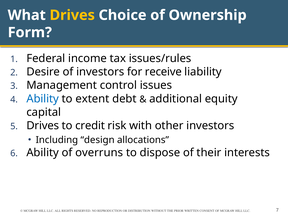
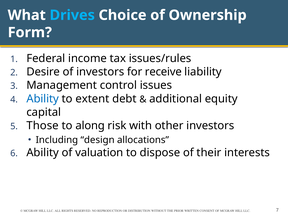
Drives at (72, 15) colour: yellow -> light blue
Drives at (43, 126): Drives -> Those
credit: credit -> along
overruns: overruns -> valuation
